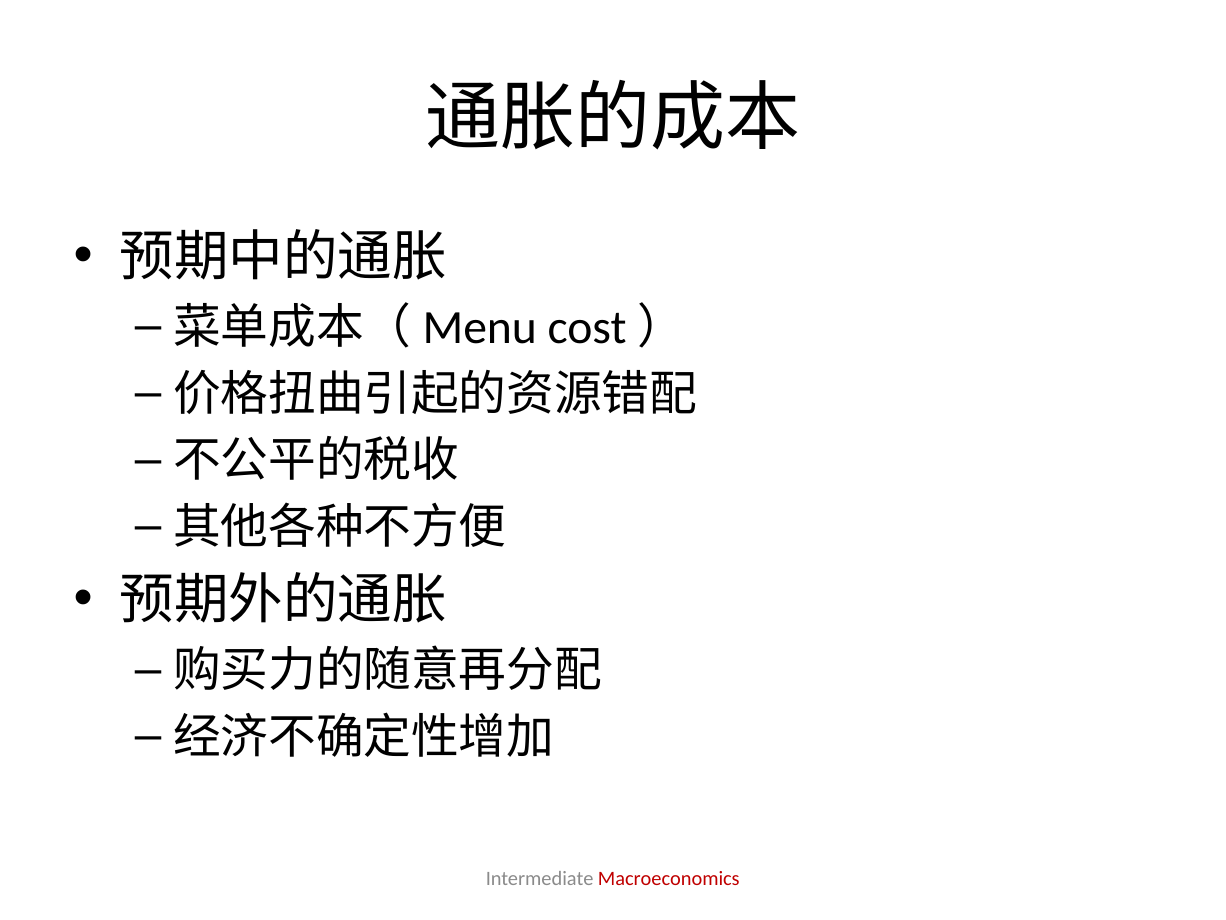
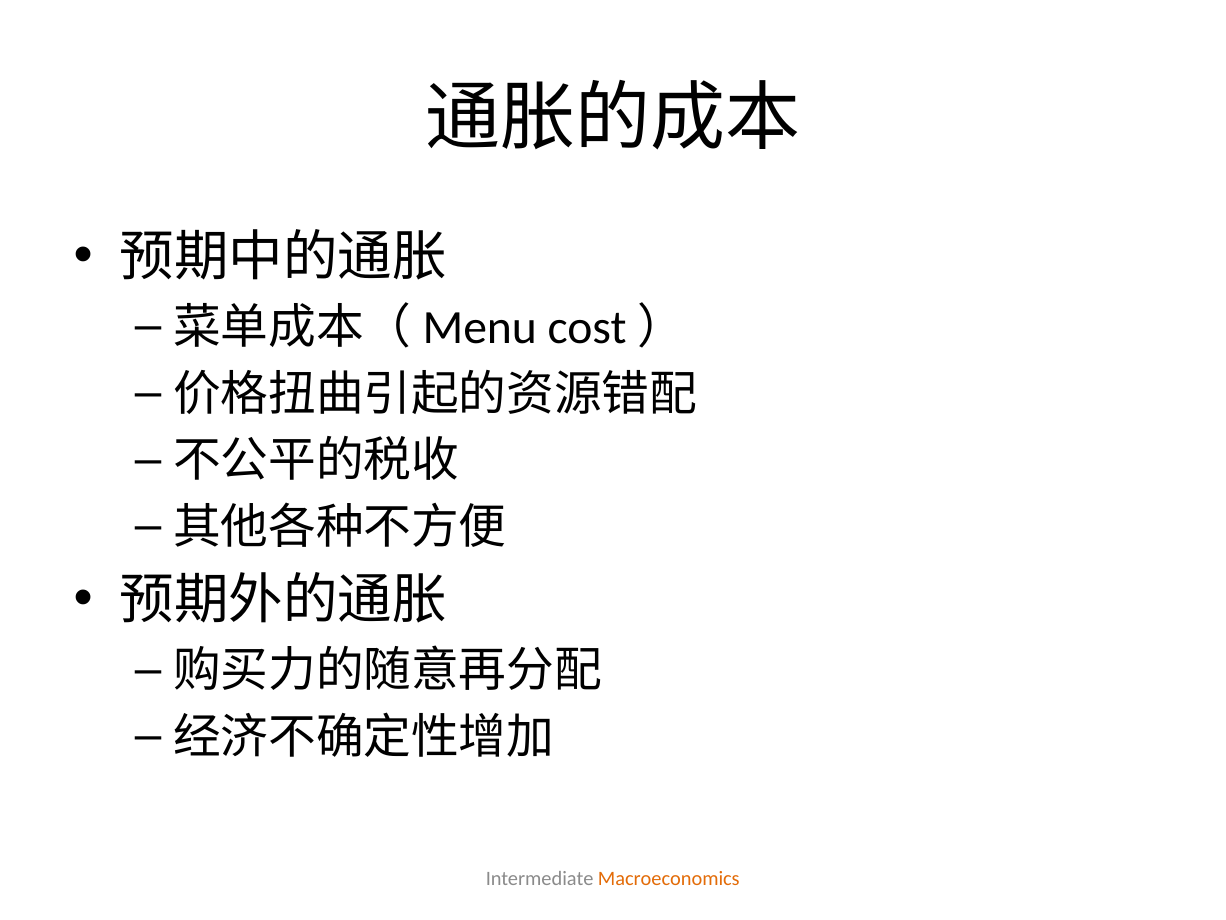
Macroeconomics colour: red -> orange
